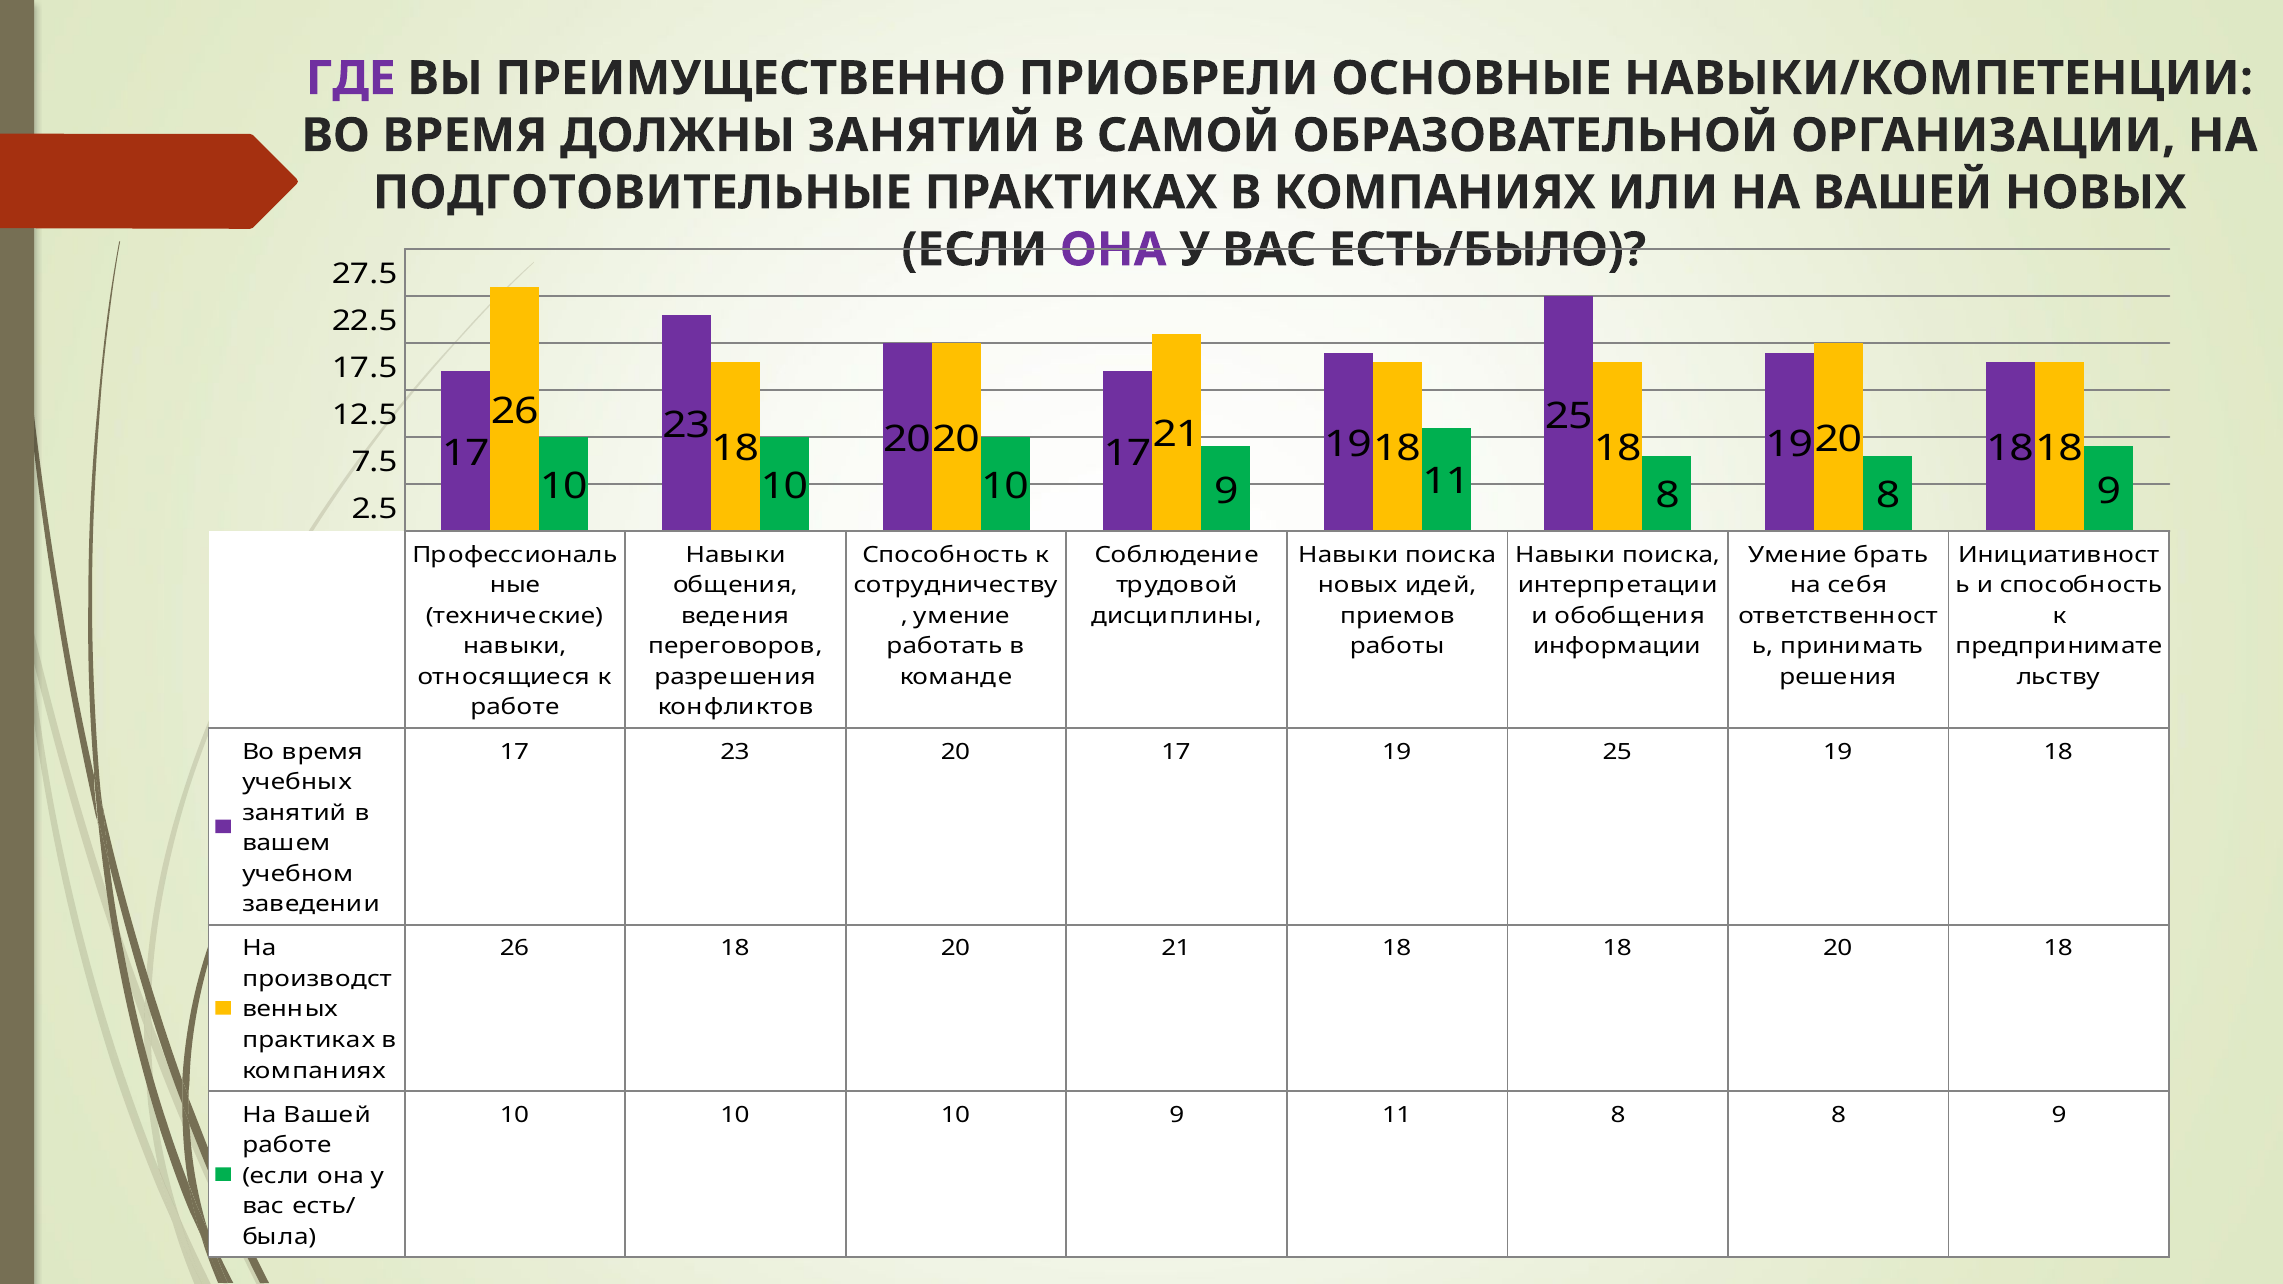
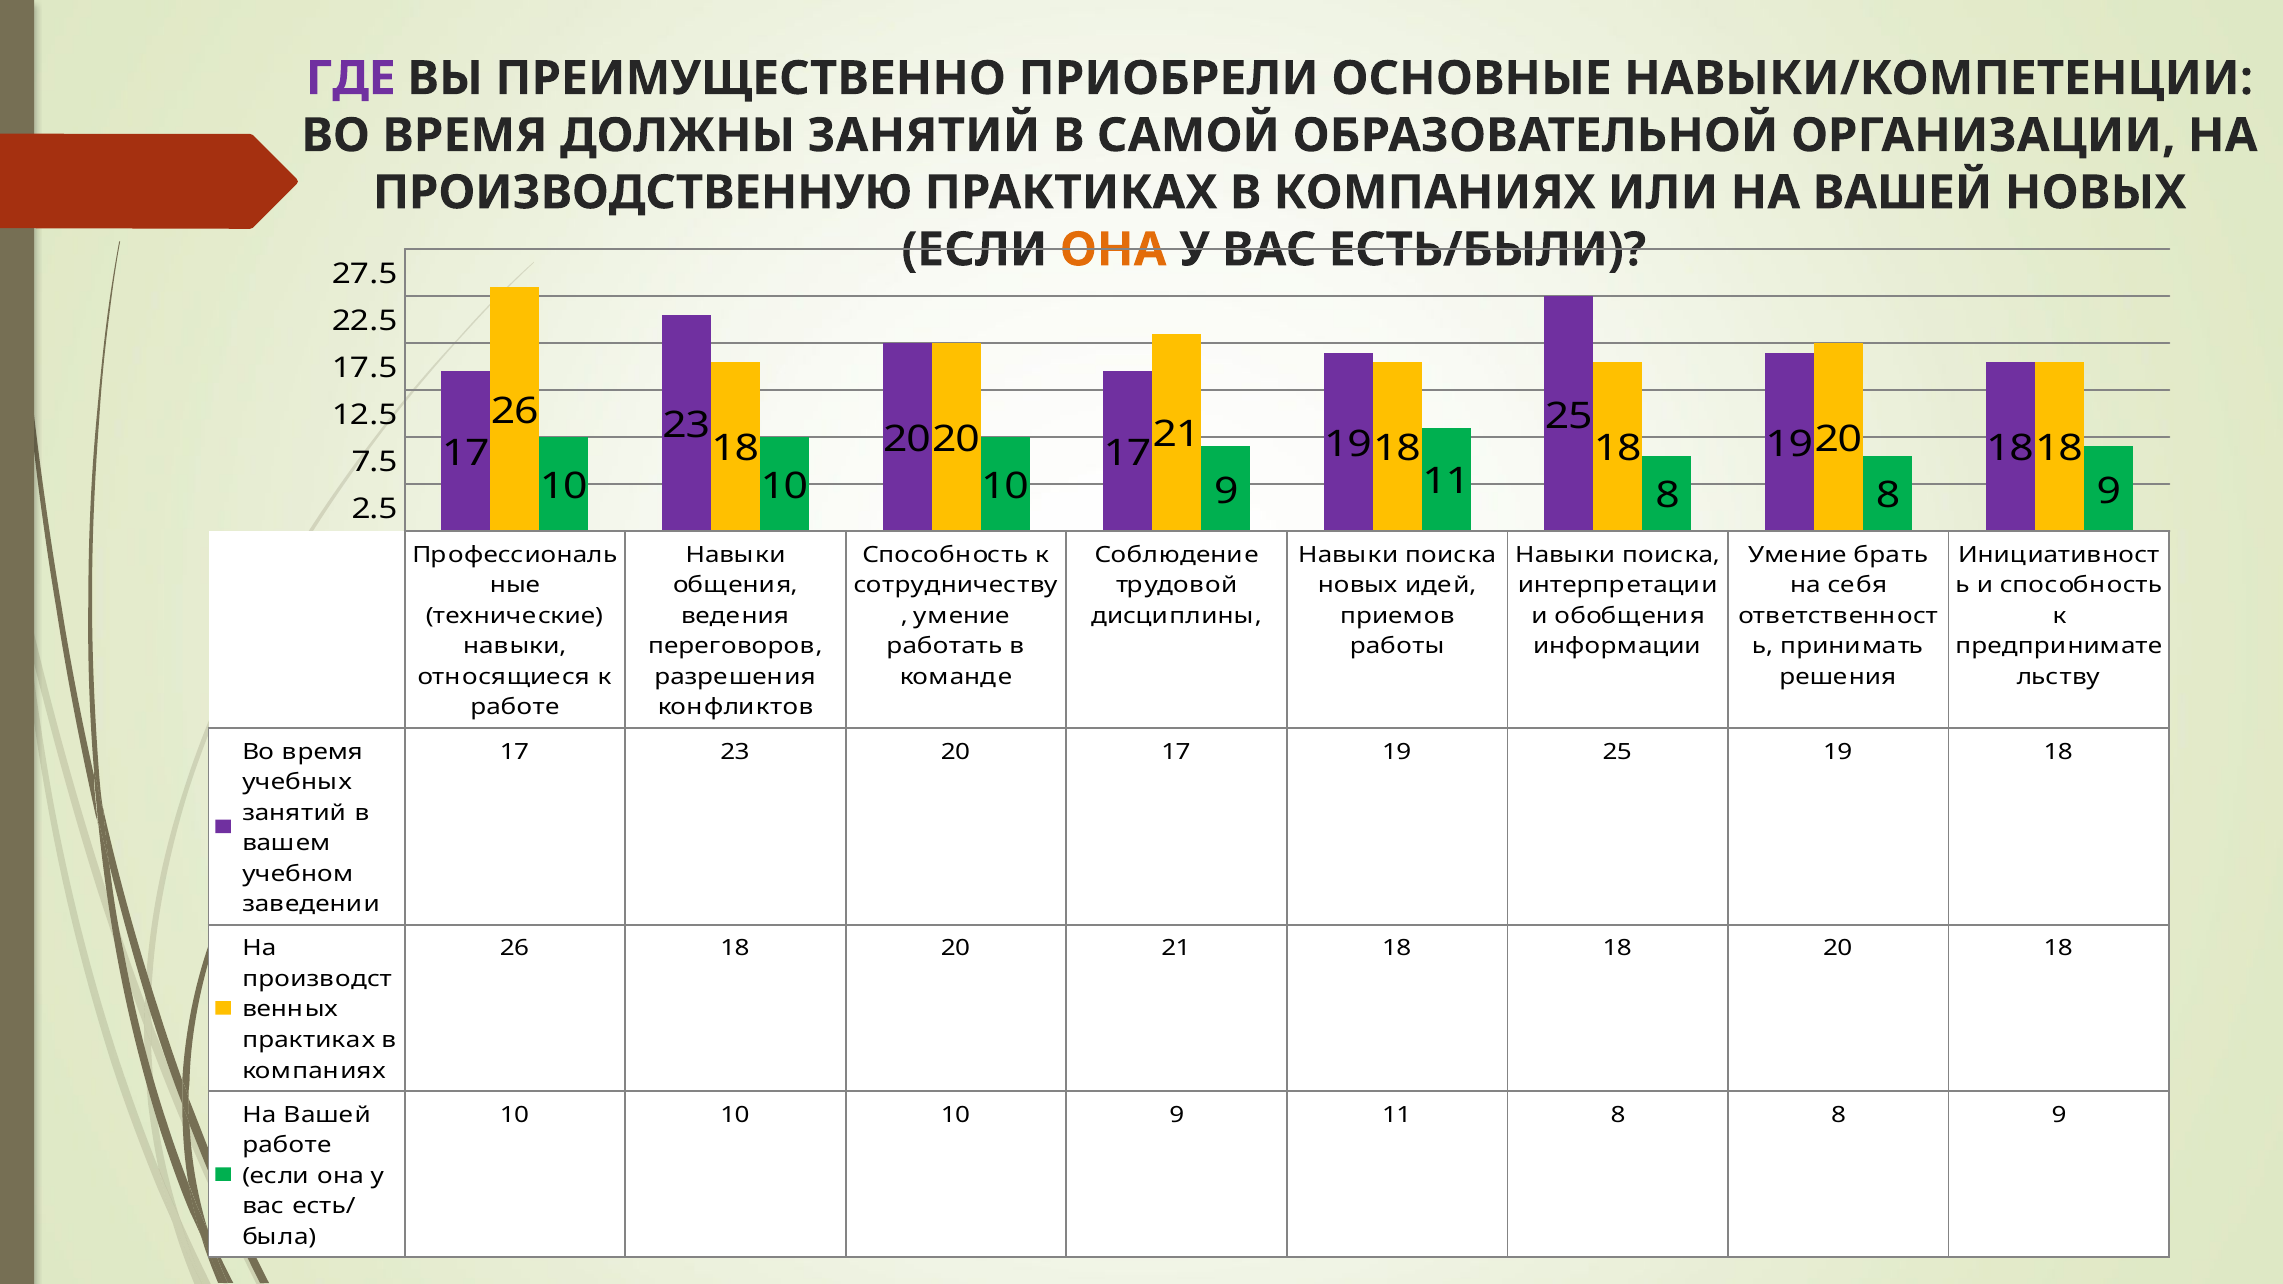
ПОДГОТОВИТЕЛЬНЫЕ: ПОДГОТОВИТЕЛЬНЫЕ -> ПРОИЗВОДСТВЕННУЮ
ОНА at (1113, 250) colour: purple -> orange
ЕСТЬ/БЫЛО: ЕСТЬ/БЫЛО -> ЕСТЬ/БЫЛИ
